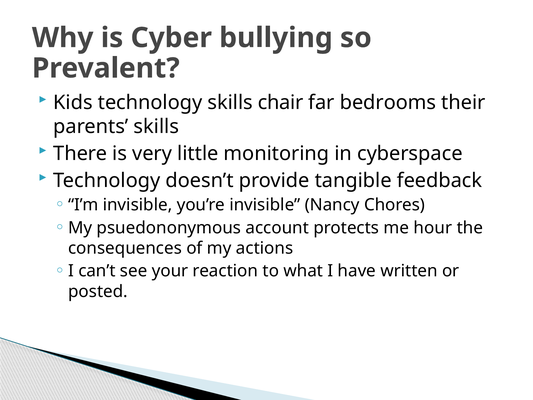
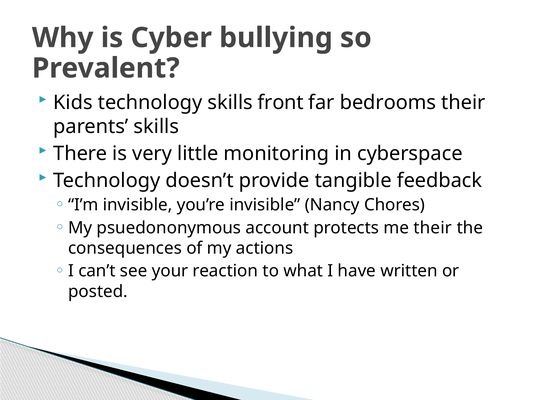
chair: chair -> front
me hour: hour -> their
